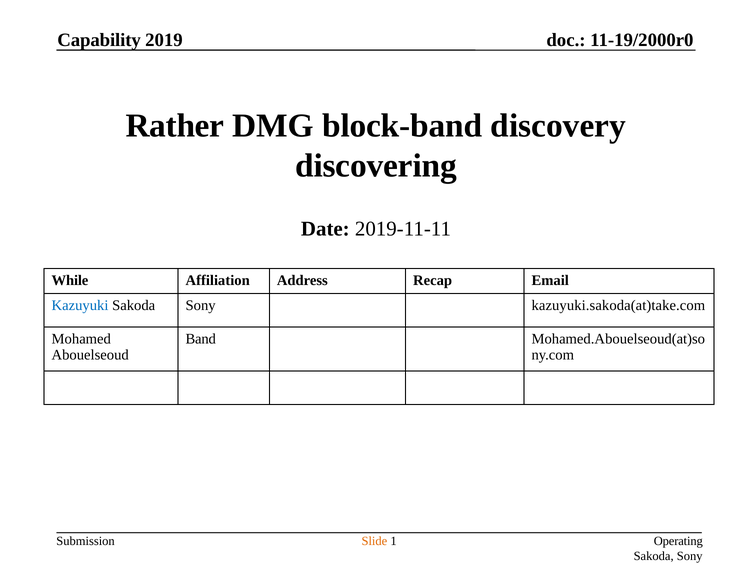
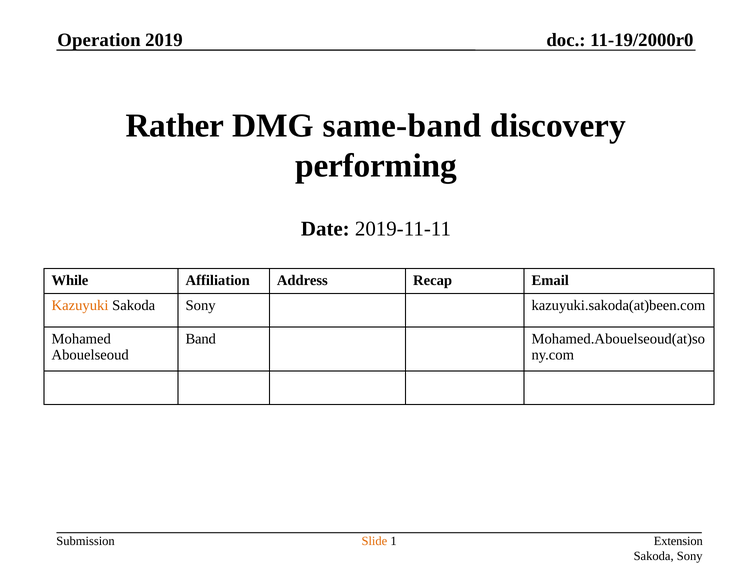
Capability: Capability -> Operation
block-band: block-band -> same-band
discovering: discovering -> performing
Kazuyuki colour: blue -> orange
kazuyuki.sakoda(at)take.com: kazuyuki.sakoda(at)take.com -> kazuyuki.sakoda(at)been.com
Operating: Operating -> Extension
